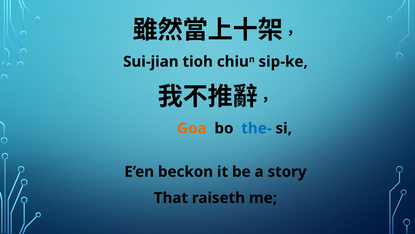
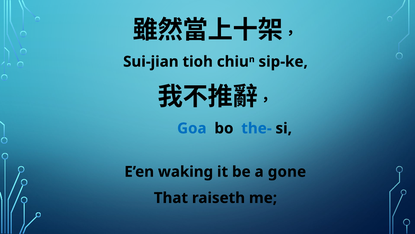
Goa colour: orange -> blue
beckon: beckon -> waking
story: story -> gone
